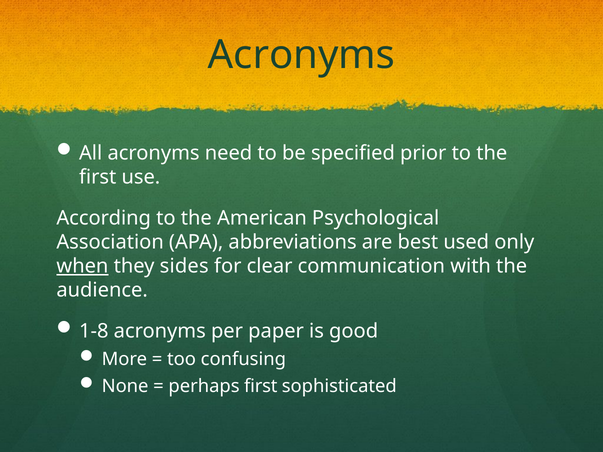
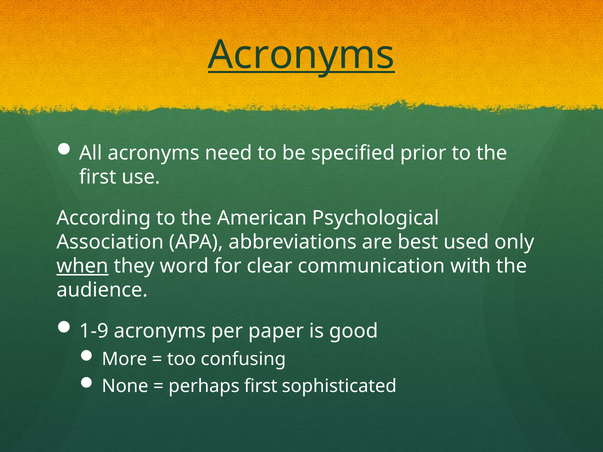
Acronyms at (302, 55) underline: none -> present
sides: sides -> word
1-8: 1-8 -> 1-9
